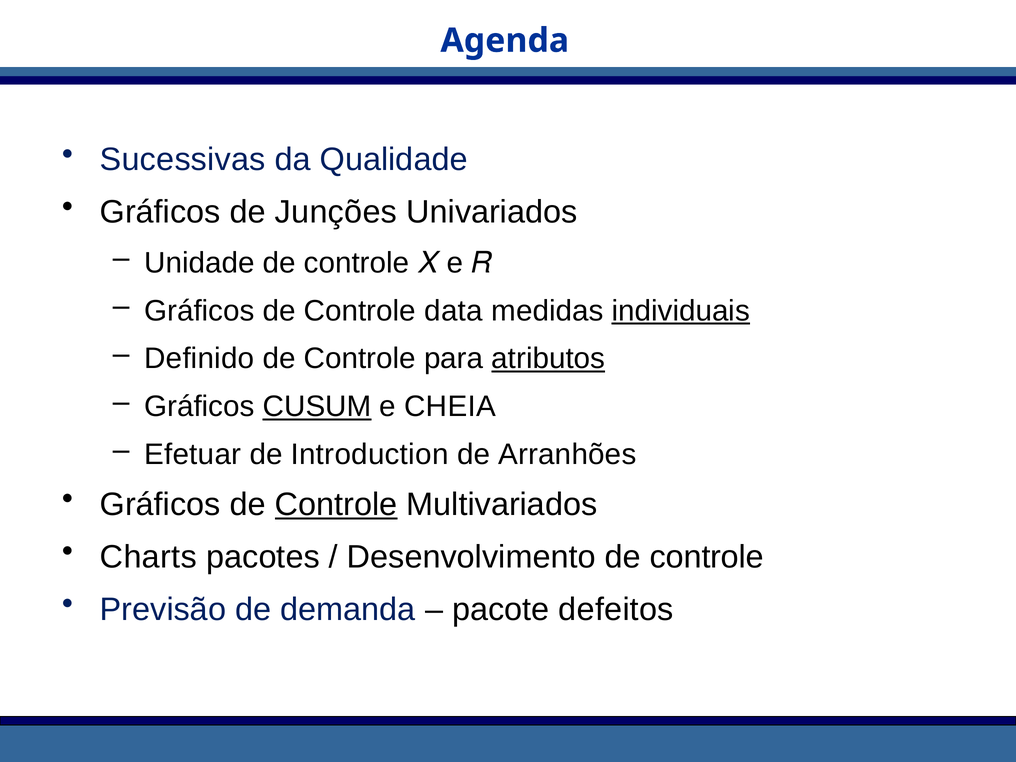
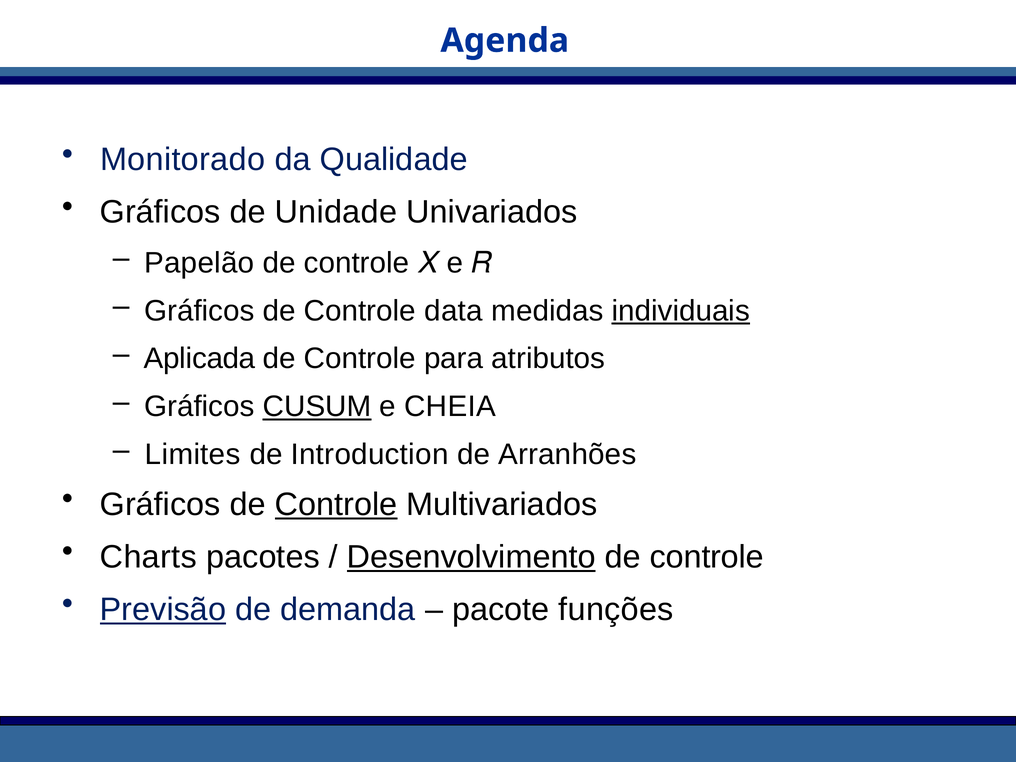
Sucessivas: Sucessivas -> Monitorado
Junções: Junções -> Unidade
Unidade: Unidade -> Papelão
Definido: Definido -> Aplicada
atributos underline: present -> none
Efetuar: Efetuar -> Limites
Desenvolvimento underline: none -> present
Previsão underline: none -> present
defeitos: defeitos -> funções
